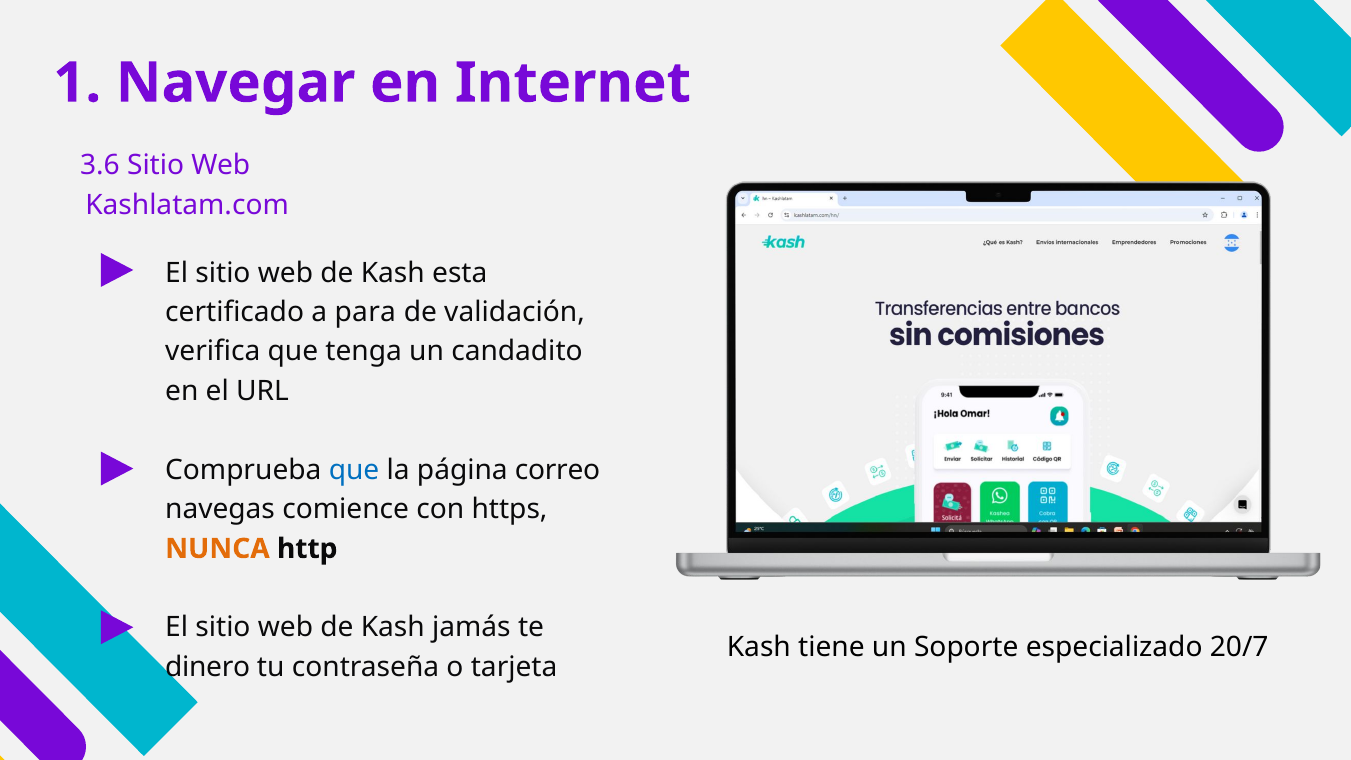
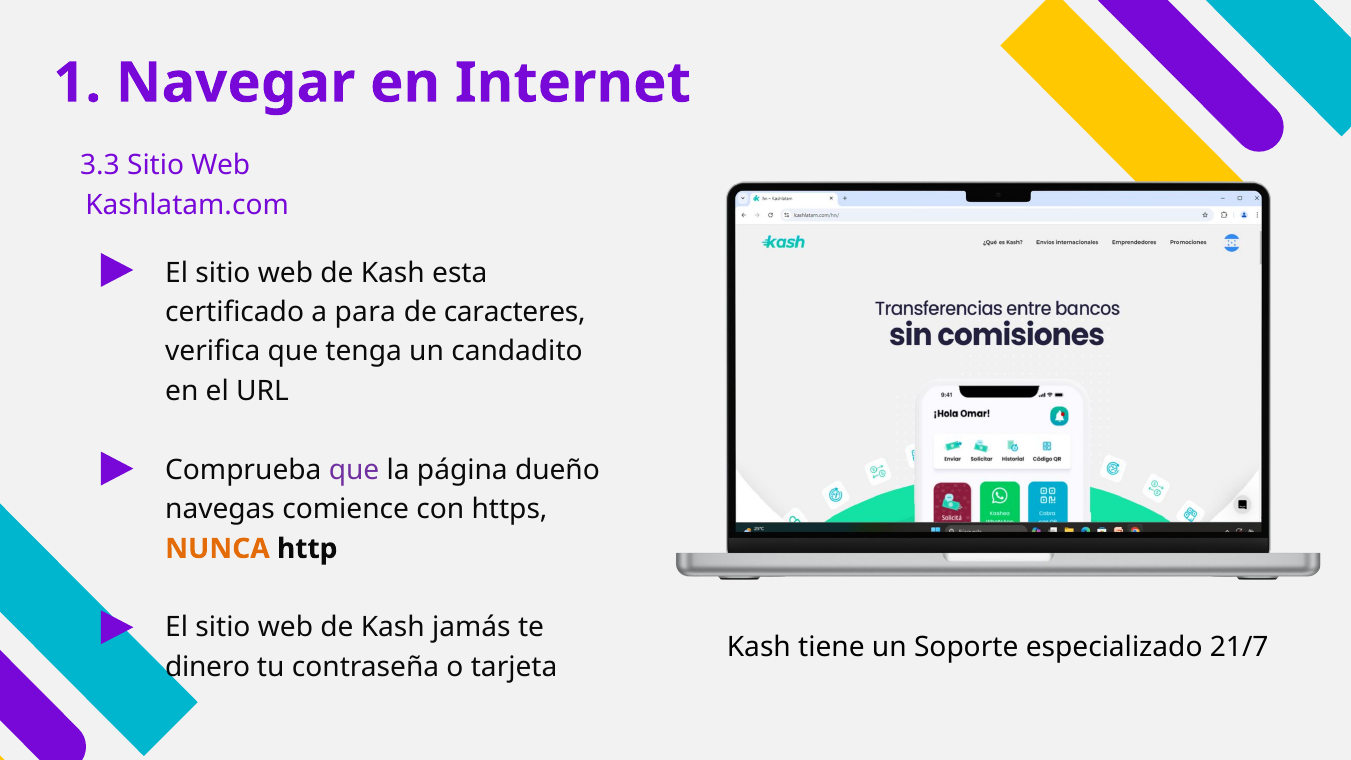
3.6: 3.6 -> 3.3
validación: validación -> caracteres
que at (354, 470) colour: blue -> purple
correo: correo -> dueño
20/7: 20/7 -> 21/7
